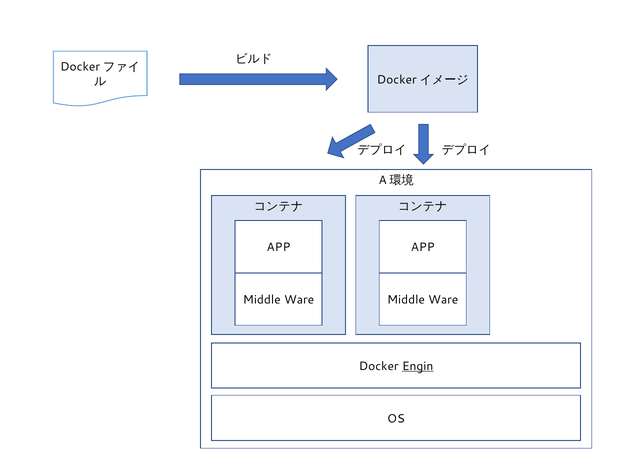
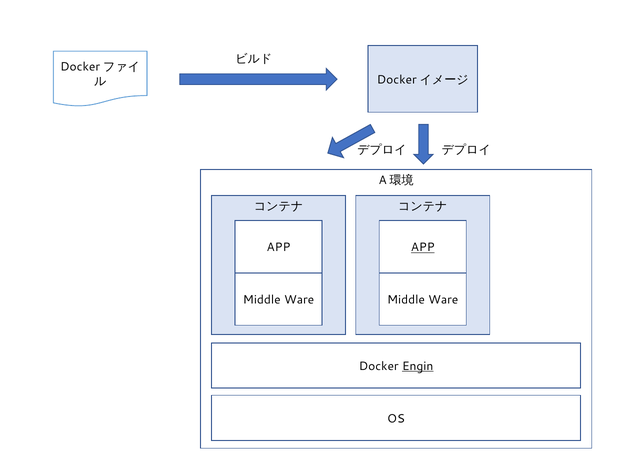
APP at (423, 247) underline: none -> present
